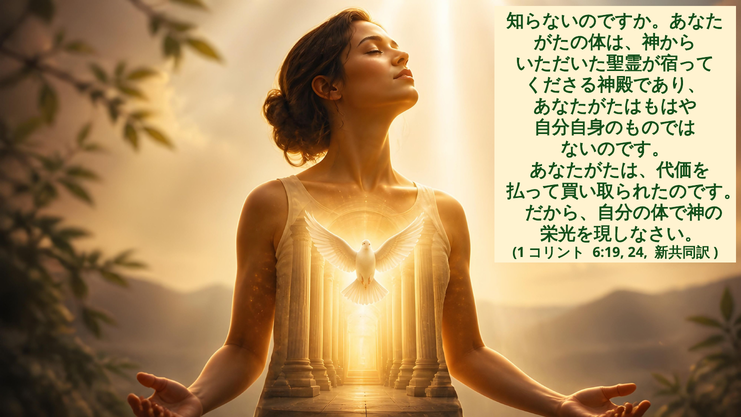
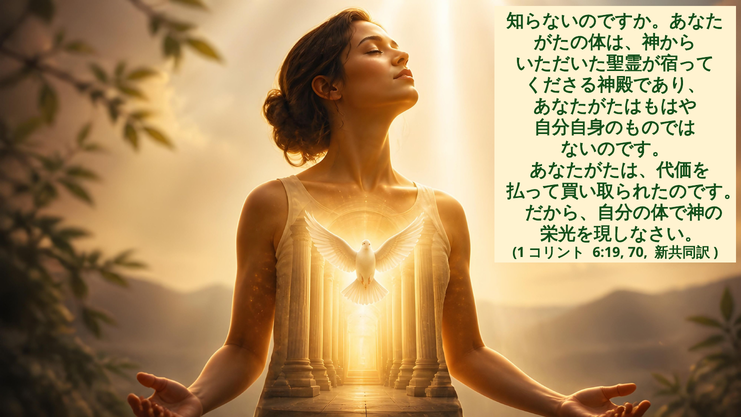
24: 24 -> 70
